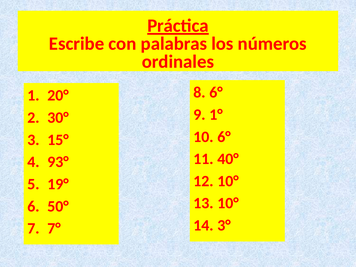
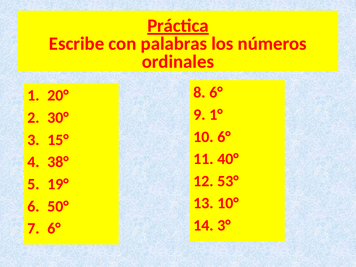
93°: 93° -> 38°
12 10°: 10° -> 53°
7° at (54, 228): 7° -> 6°
